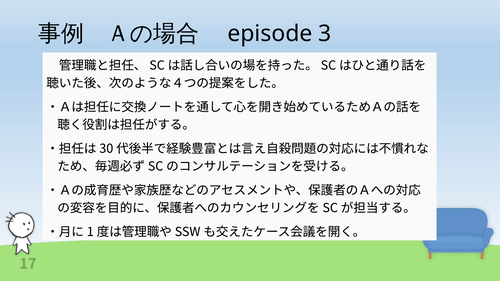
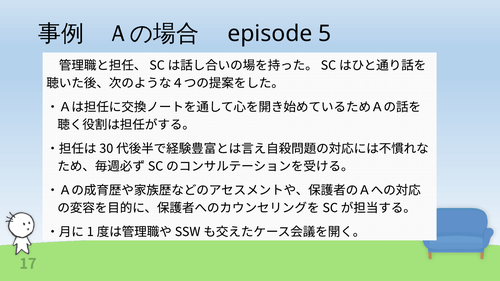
3: 3 -> 5
